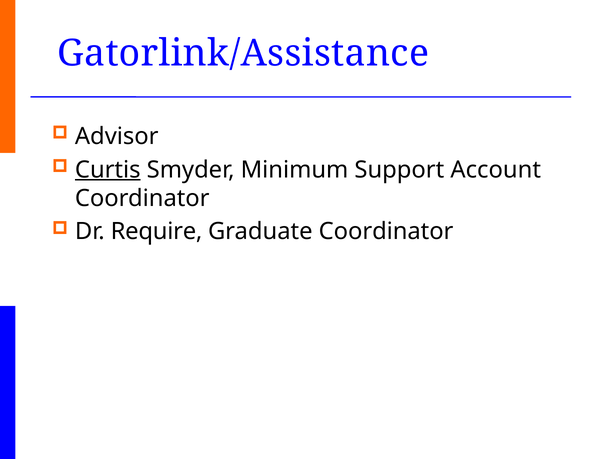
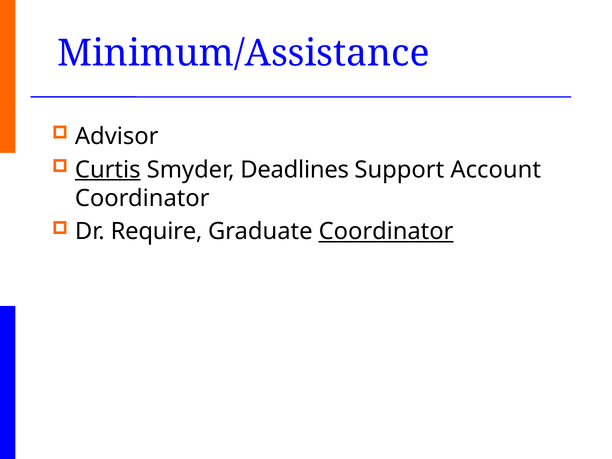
Gatorlink/Assistance: Gatorlink/Assistance -> Minimum/Assistance
Minimum: Minimum -> Deadlines
Coordinator at (386, 232) underline: none -> present
